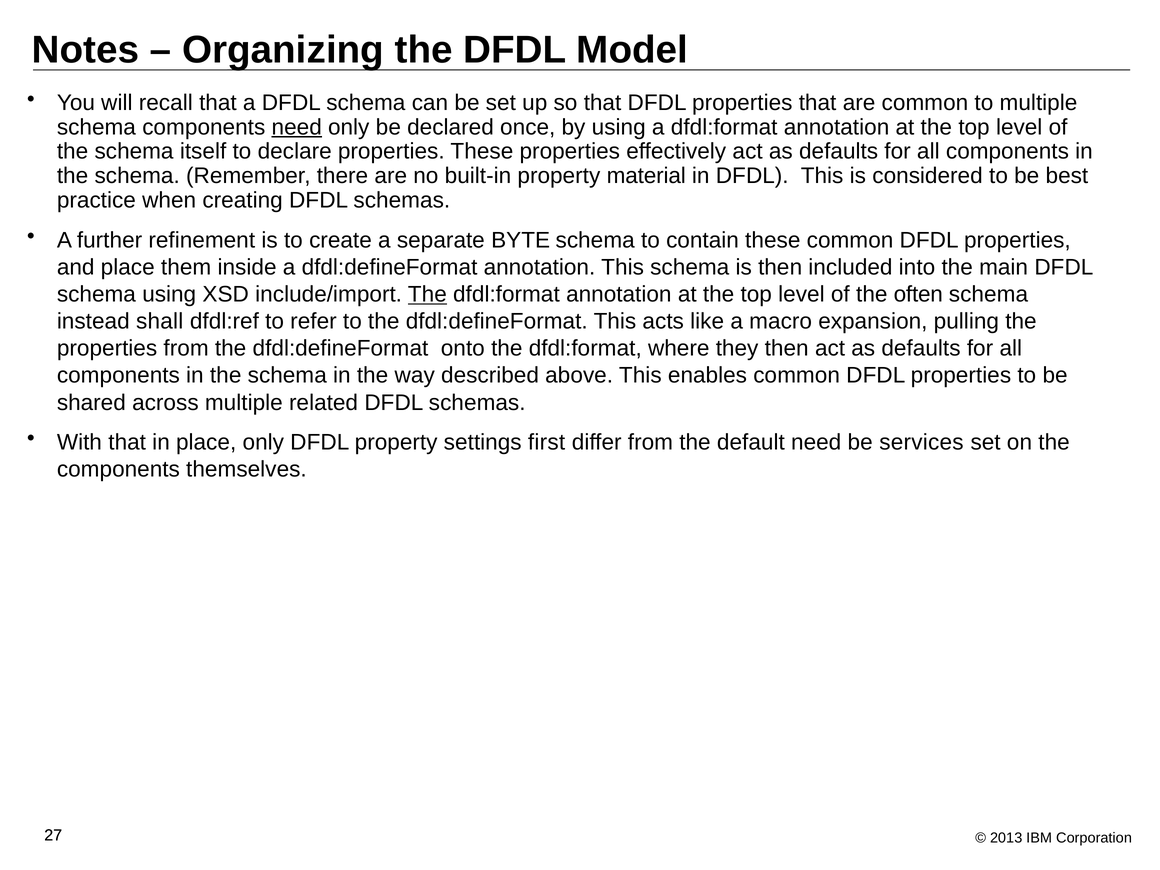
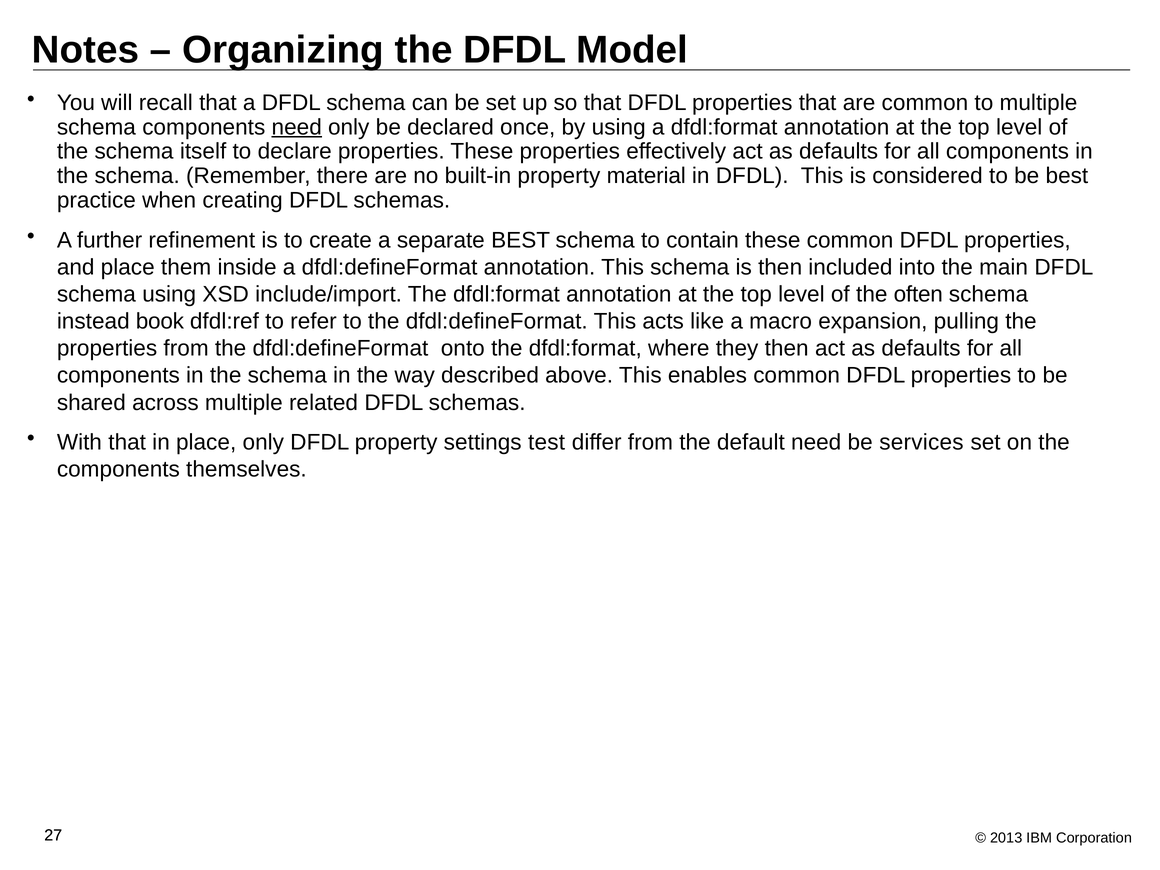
separate BYTE: BYTE -> BEST
The at (427, 294) underline: present -> none
shall: shall -> book
first: first -> test
